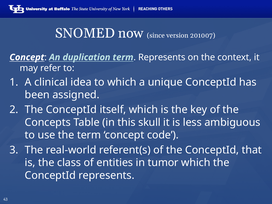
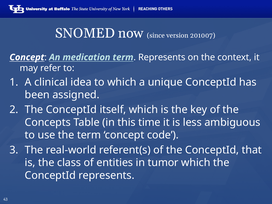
duplication: duplication -> medication
skull: skull -> time
